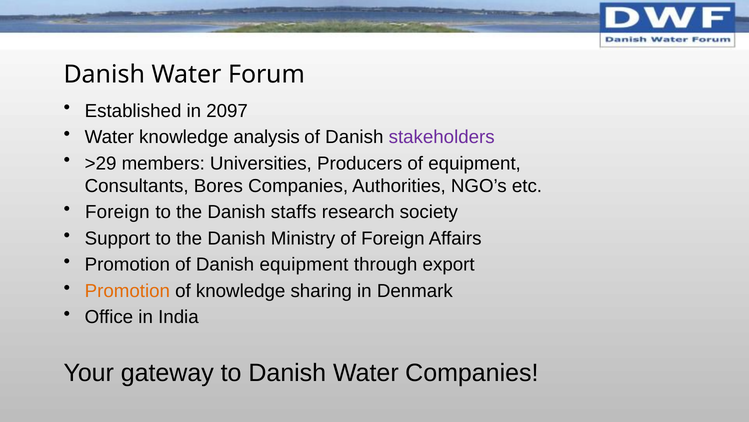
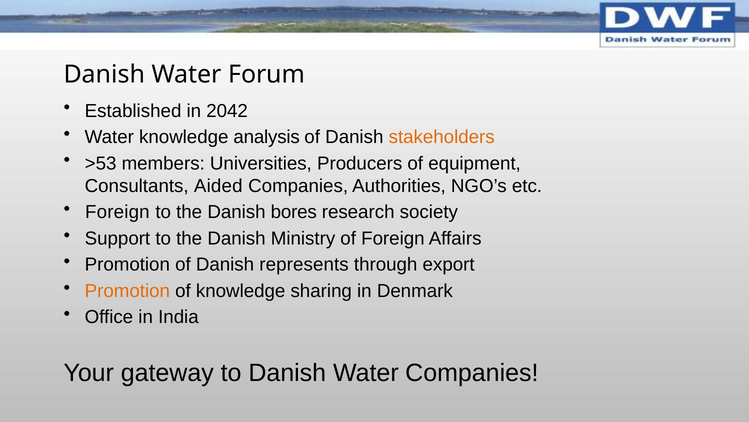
2097: 2097 -> 2042
stakeholders colour: purple -> orange
>29: >29 -> >53
Bores: Bores -> Aided
staffs: staffs -> bores
Danish equipment: equipment -> represents
